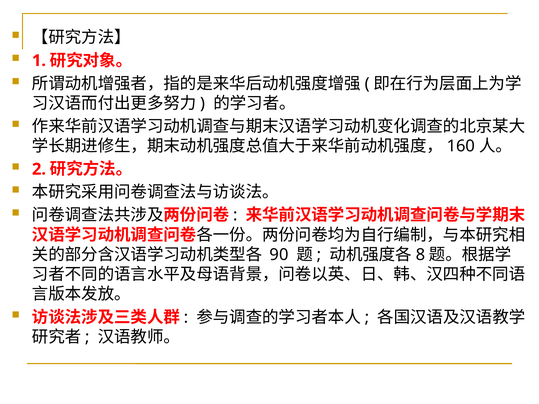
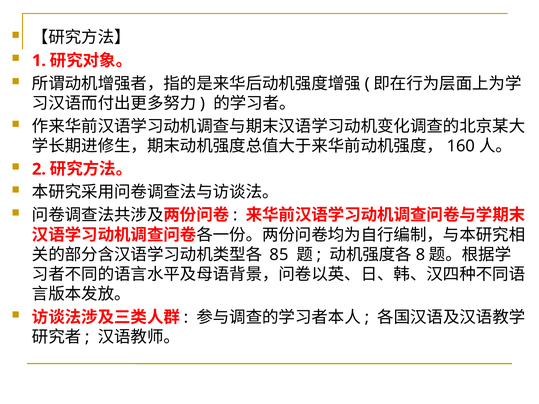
90: 90 -> 85
